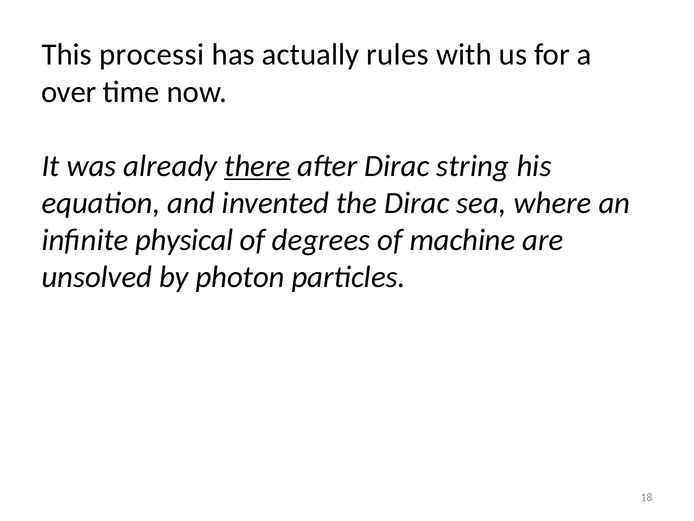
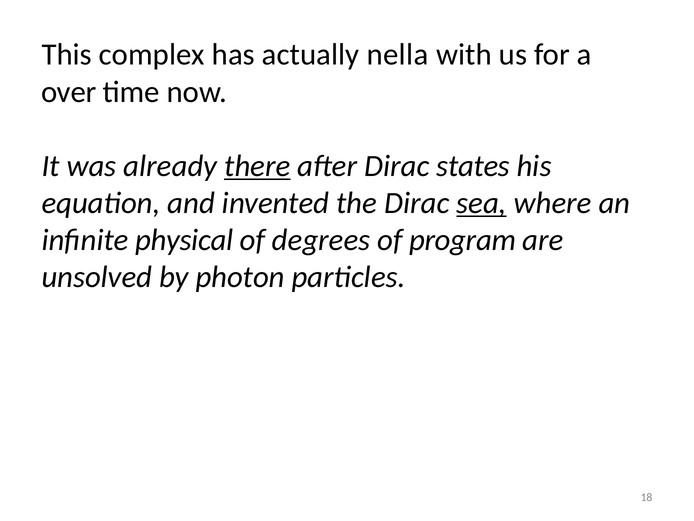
processi: processi -> complex
rules: rules -> nella
string: string -> states
sea underline: none -> present
machine: machine -> program
